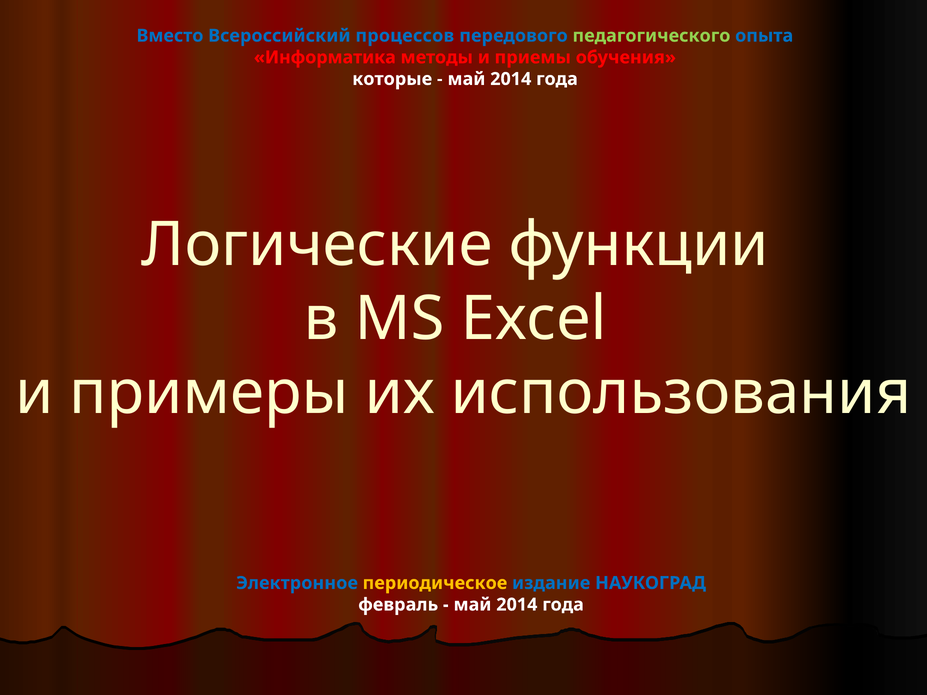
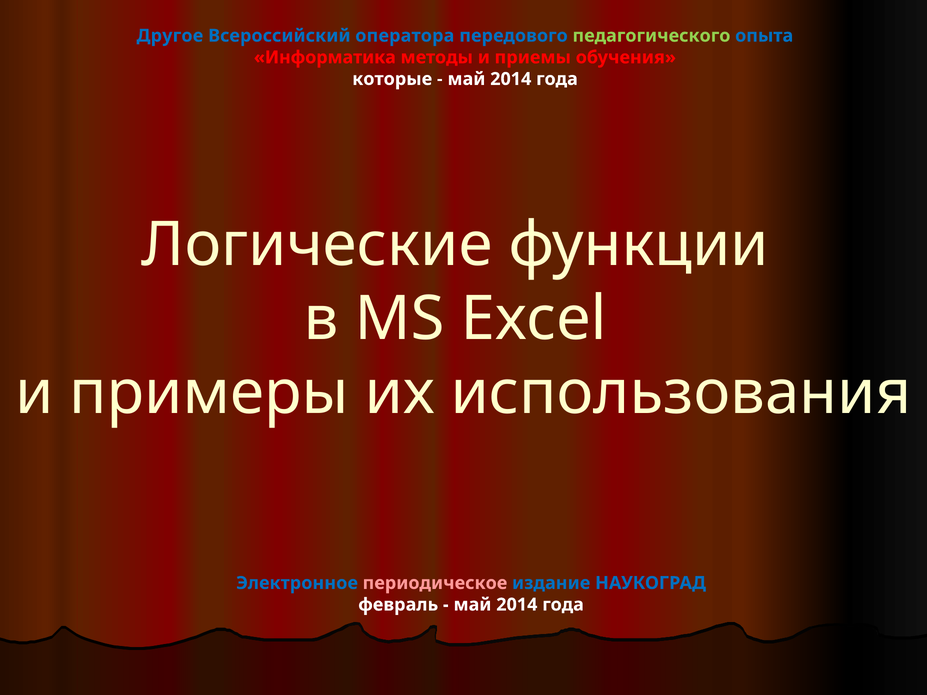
Вместо: Вместо -> Другое
процессов: процессов -> оператора
периодическое colour: yellow -> pink
